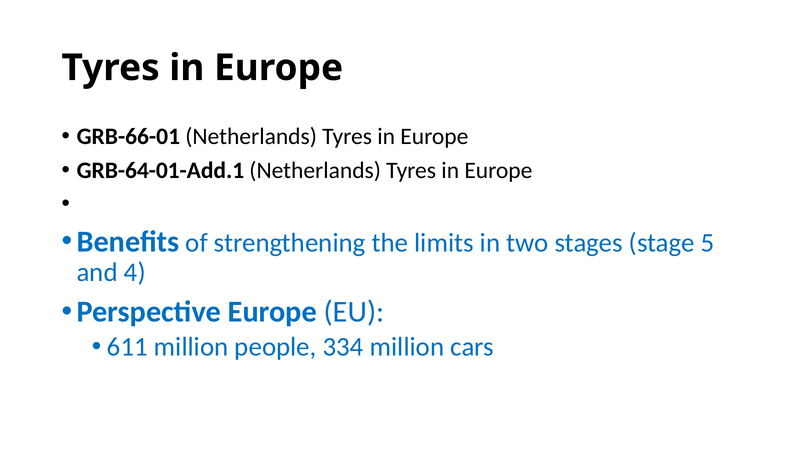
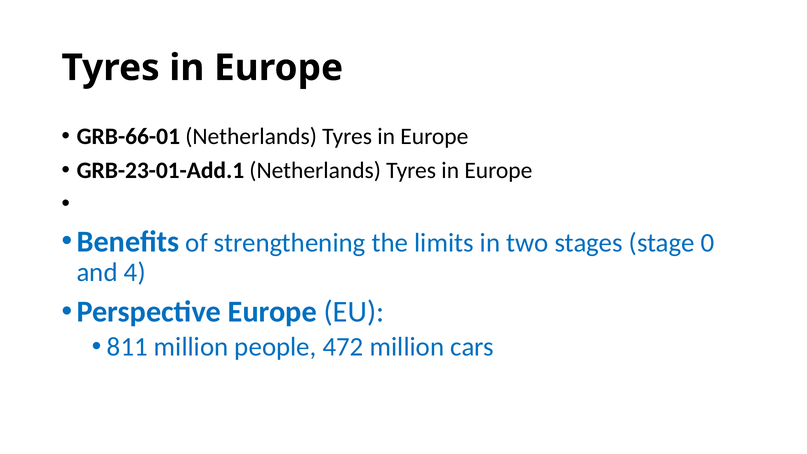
GRB-64-01-Add.1: GRB-64-01-Add.1 -> GRB-23-01-Add.1
5: 5 -> 0
611: 611 -> 811
334: 334 -> 472
